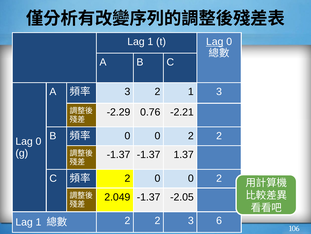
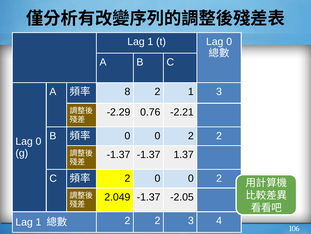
Lag at (215, 42) underline: present -> none
3 at (127, 91): 3 -> 8
6: 6 -> 4
